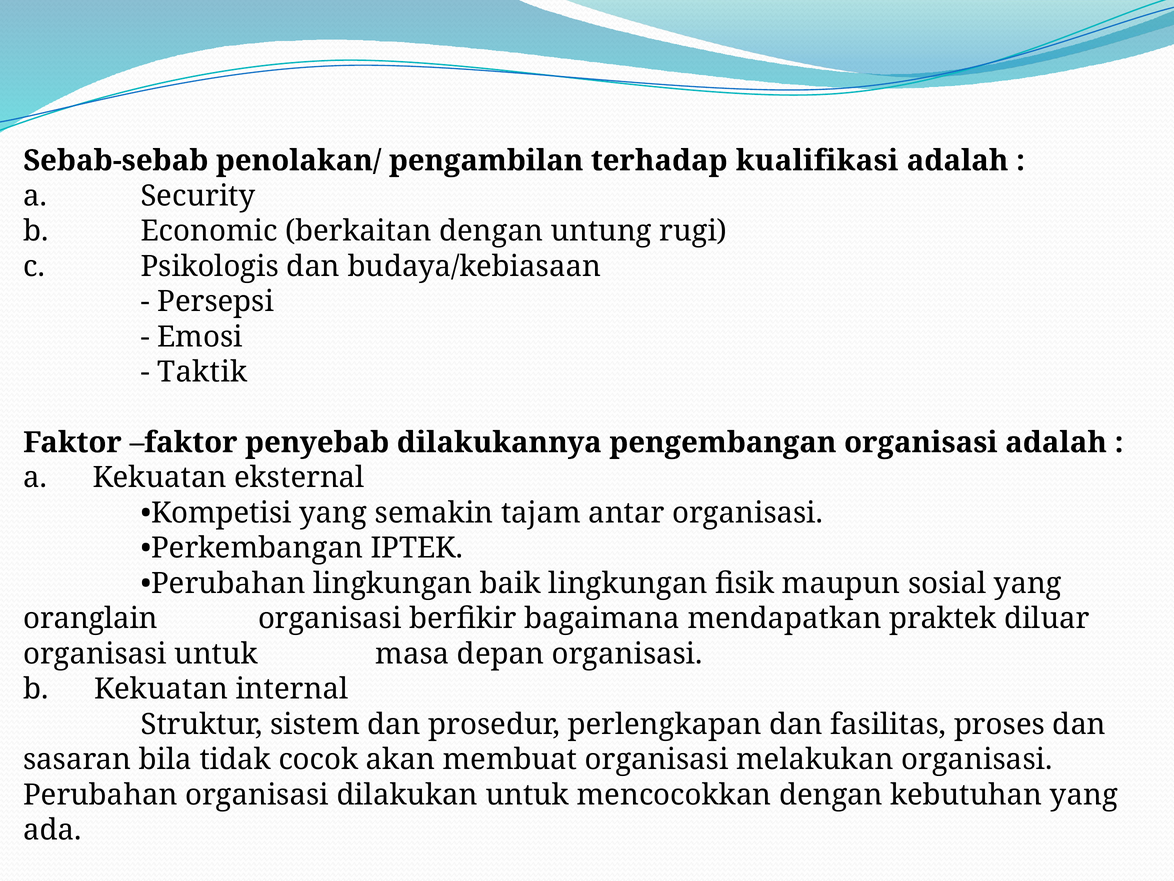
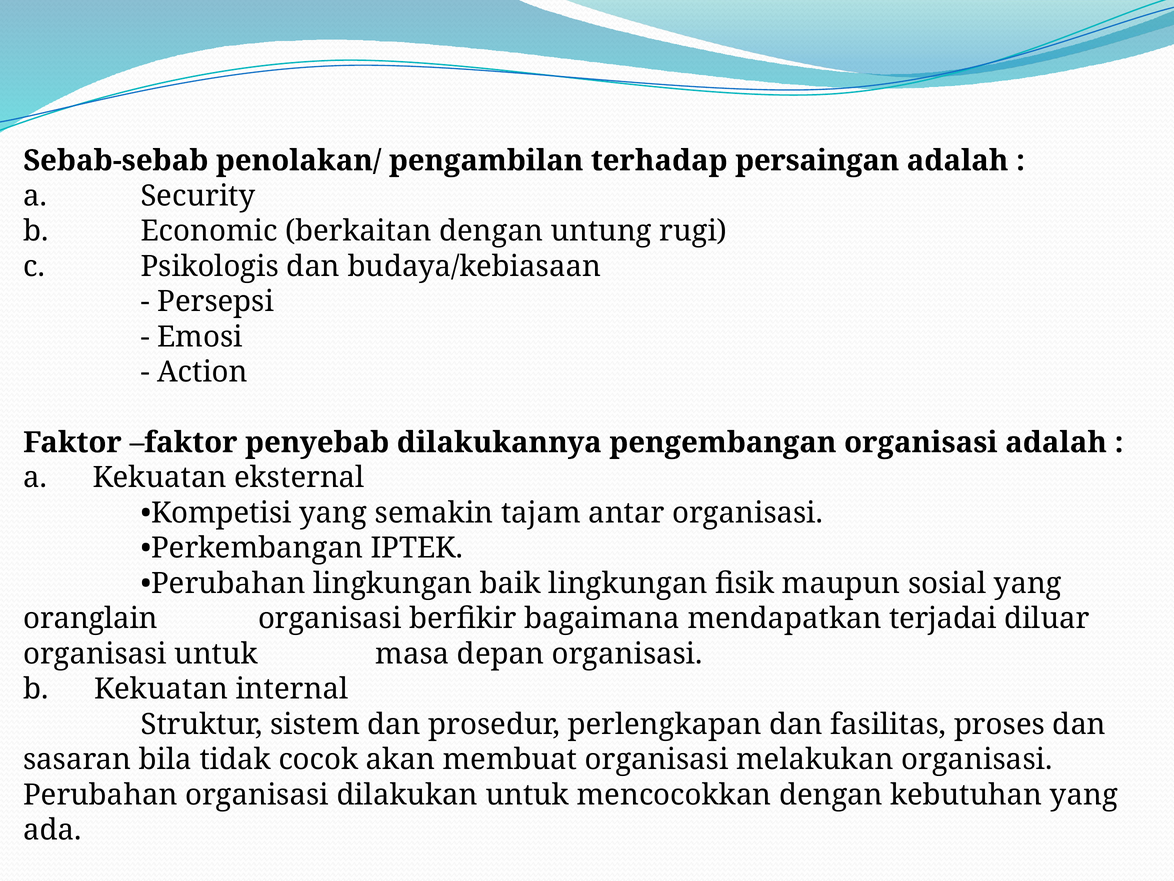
kualifikasi: kualifikasi -> persaingan
Taktik: Taktik -> Action
praktek: praktek -> terjadai
